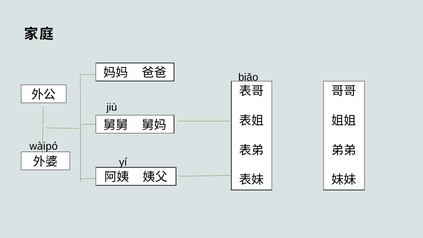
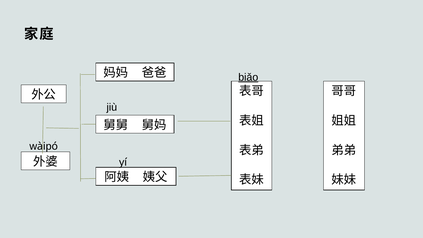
biǎo underline: none -> present
